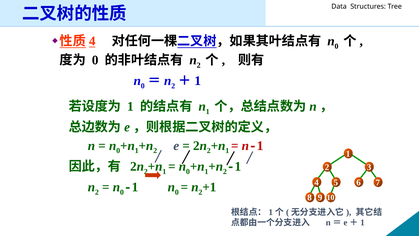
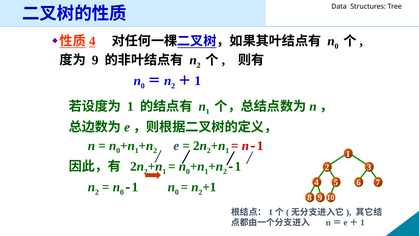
0 at (95, 60): 0 -> 9
